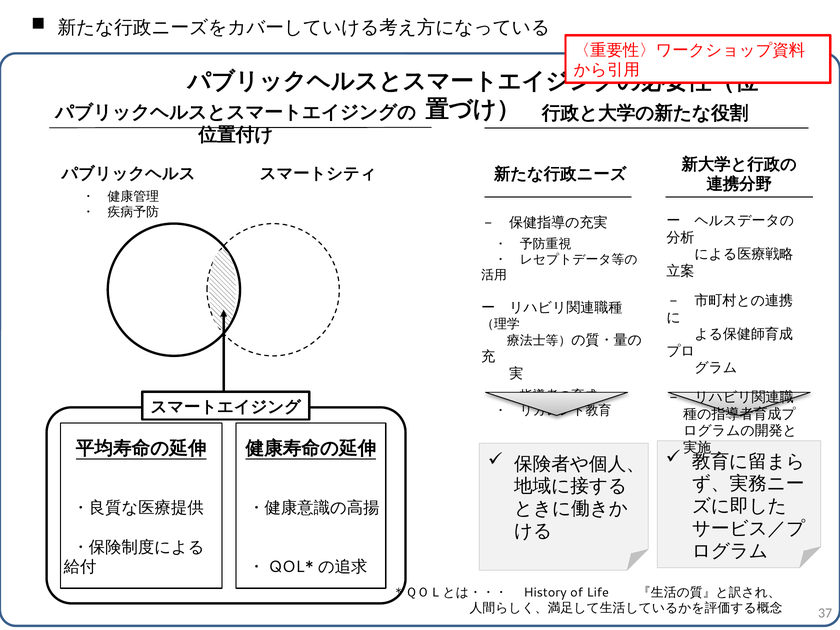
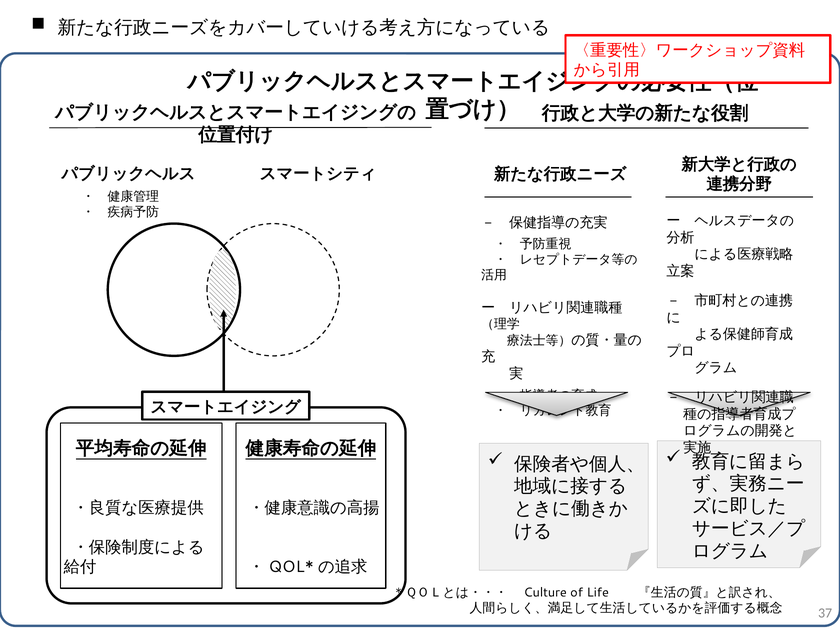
History: History -> Culture
